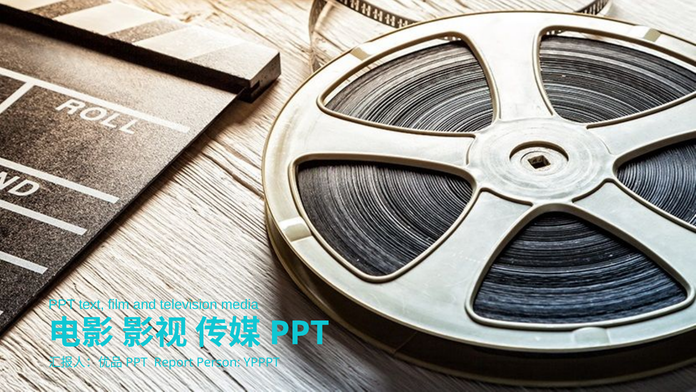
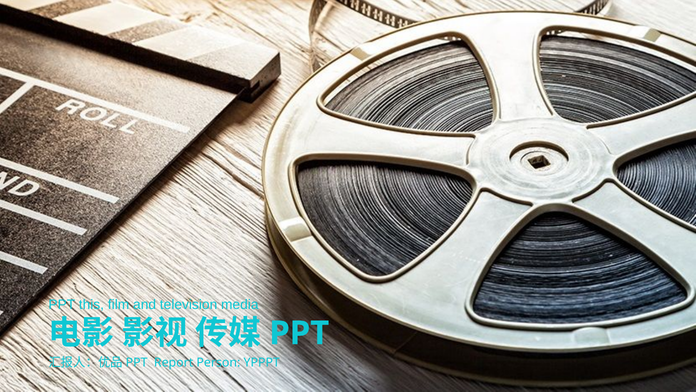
text: text -> this
